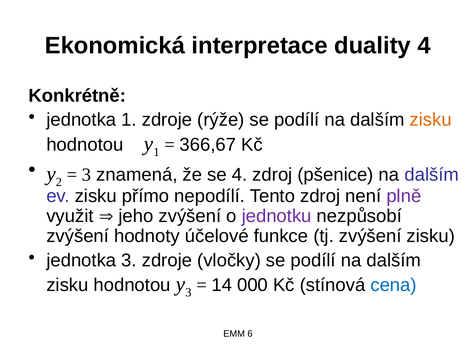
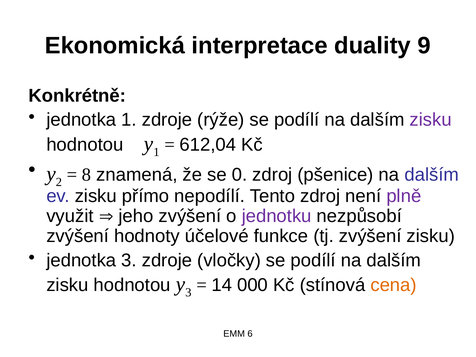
duality 4: 4 -> 9
zisku at (431, 120) colour: orange -> purple
366,67: 366,67 -> 612,04
3 at (87, 175): 3 -> 8
se 4: 4 -> 0
cena colour: blue -> orange
